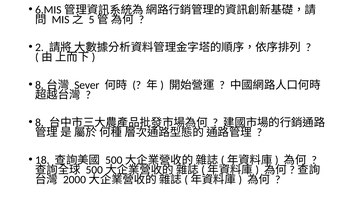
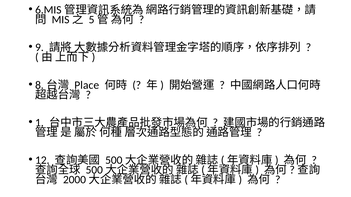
2: 2 -> 9
Sever: Sever -> Place
8: 8 -> 1
18: 18 -> 12
